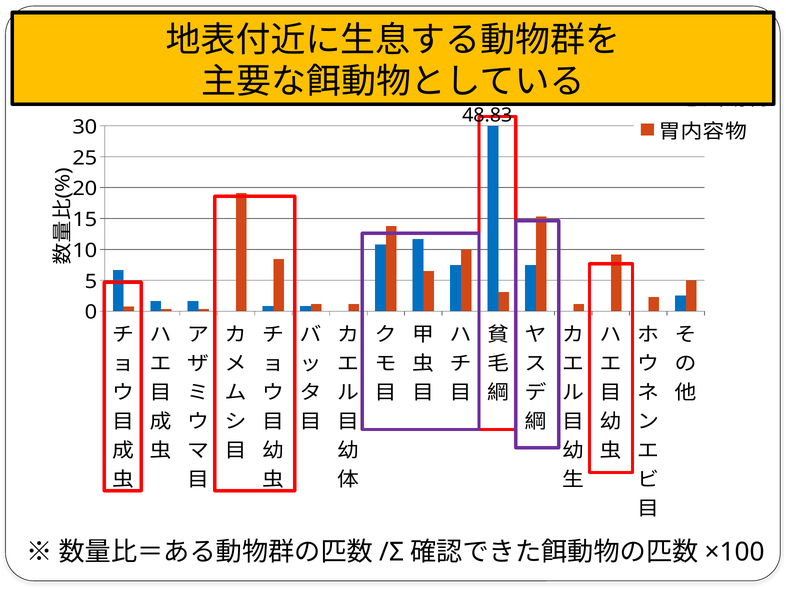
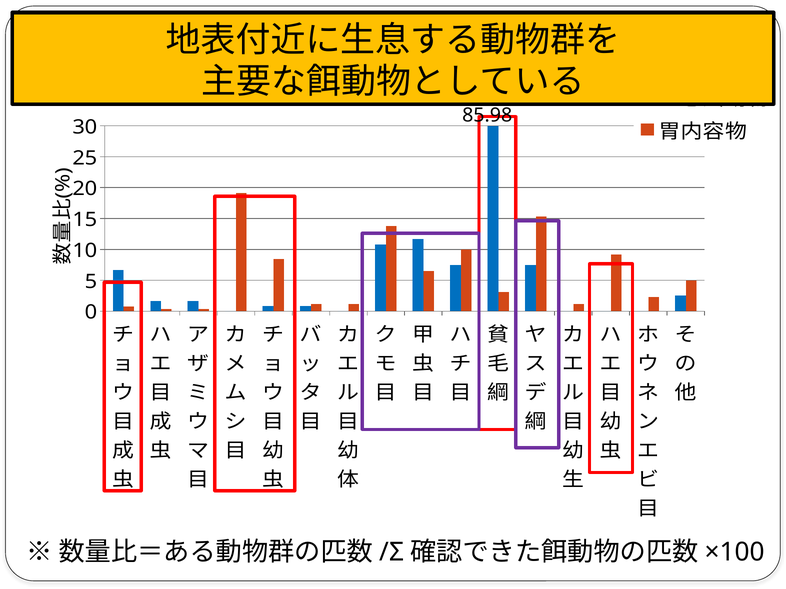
48.83: 48.83 -> 85.98
